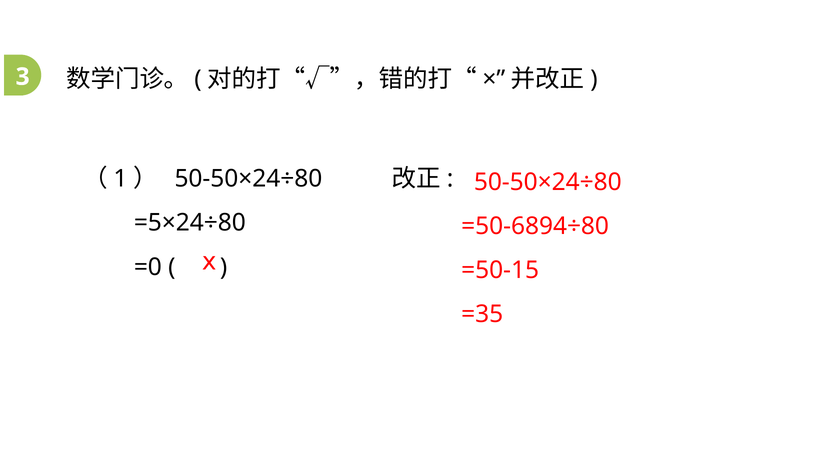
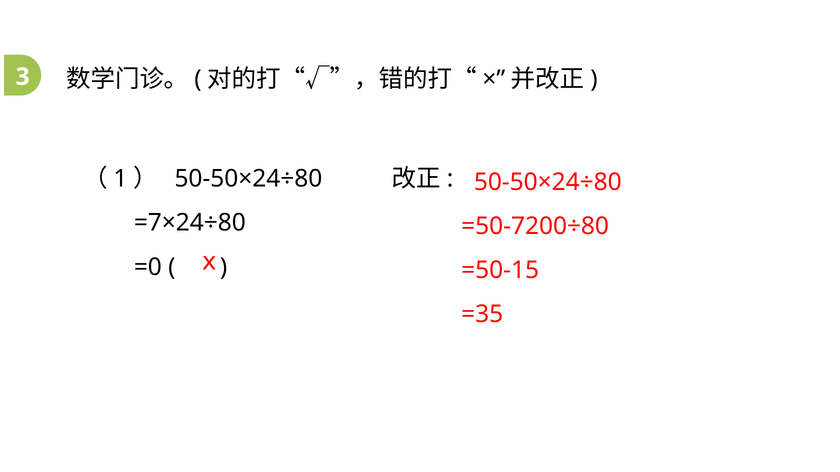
=5×24÷80: =5×24÷80 -> =7×24÷80
=50-6894÷80: =50-6894÷80 -> =50-7200÷80
